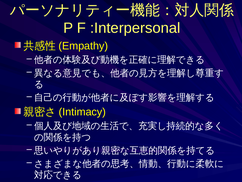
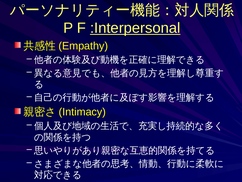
:Interpersonal underline: none -> present
